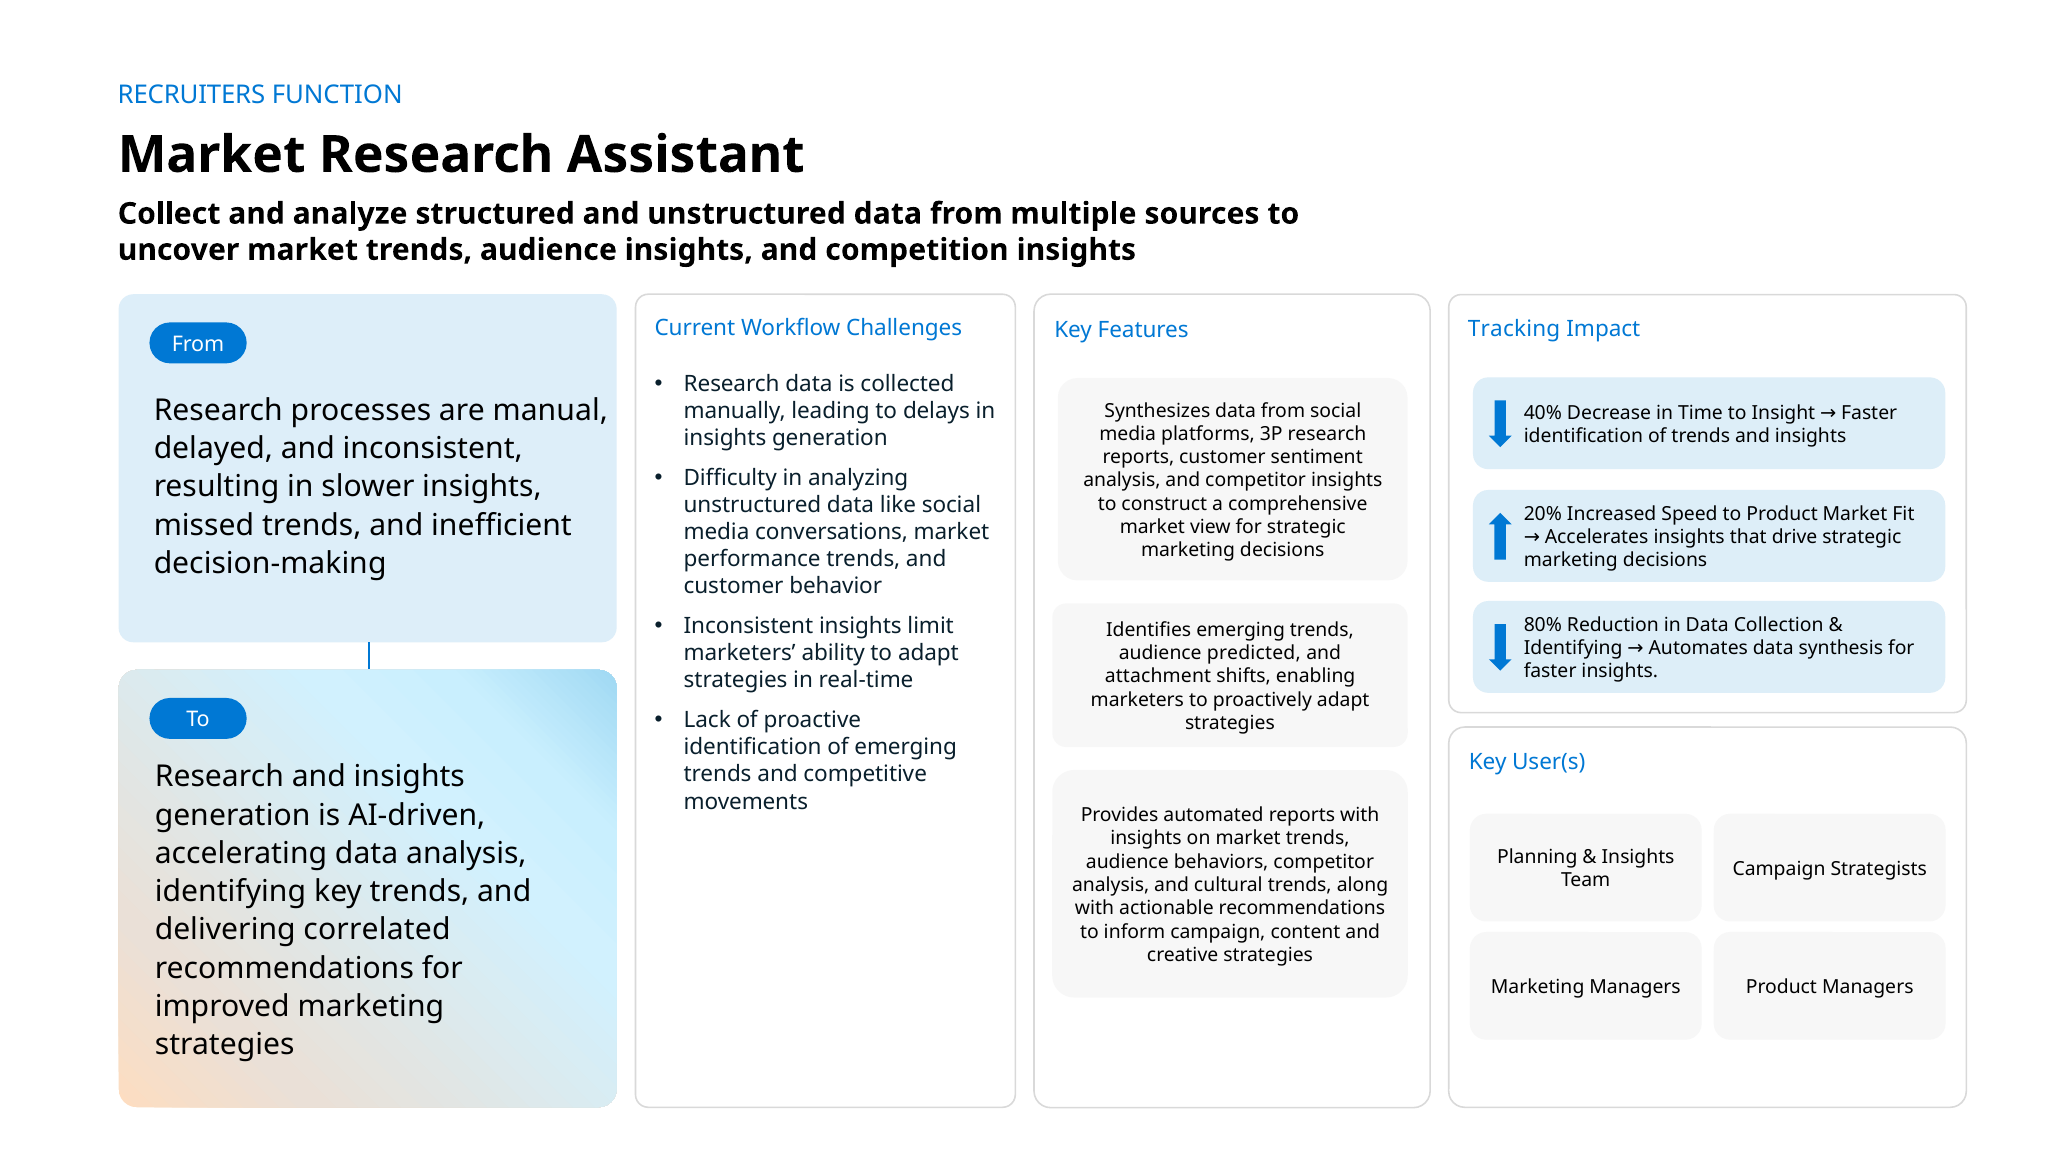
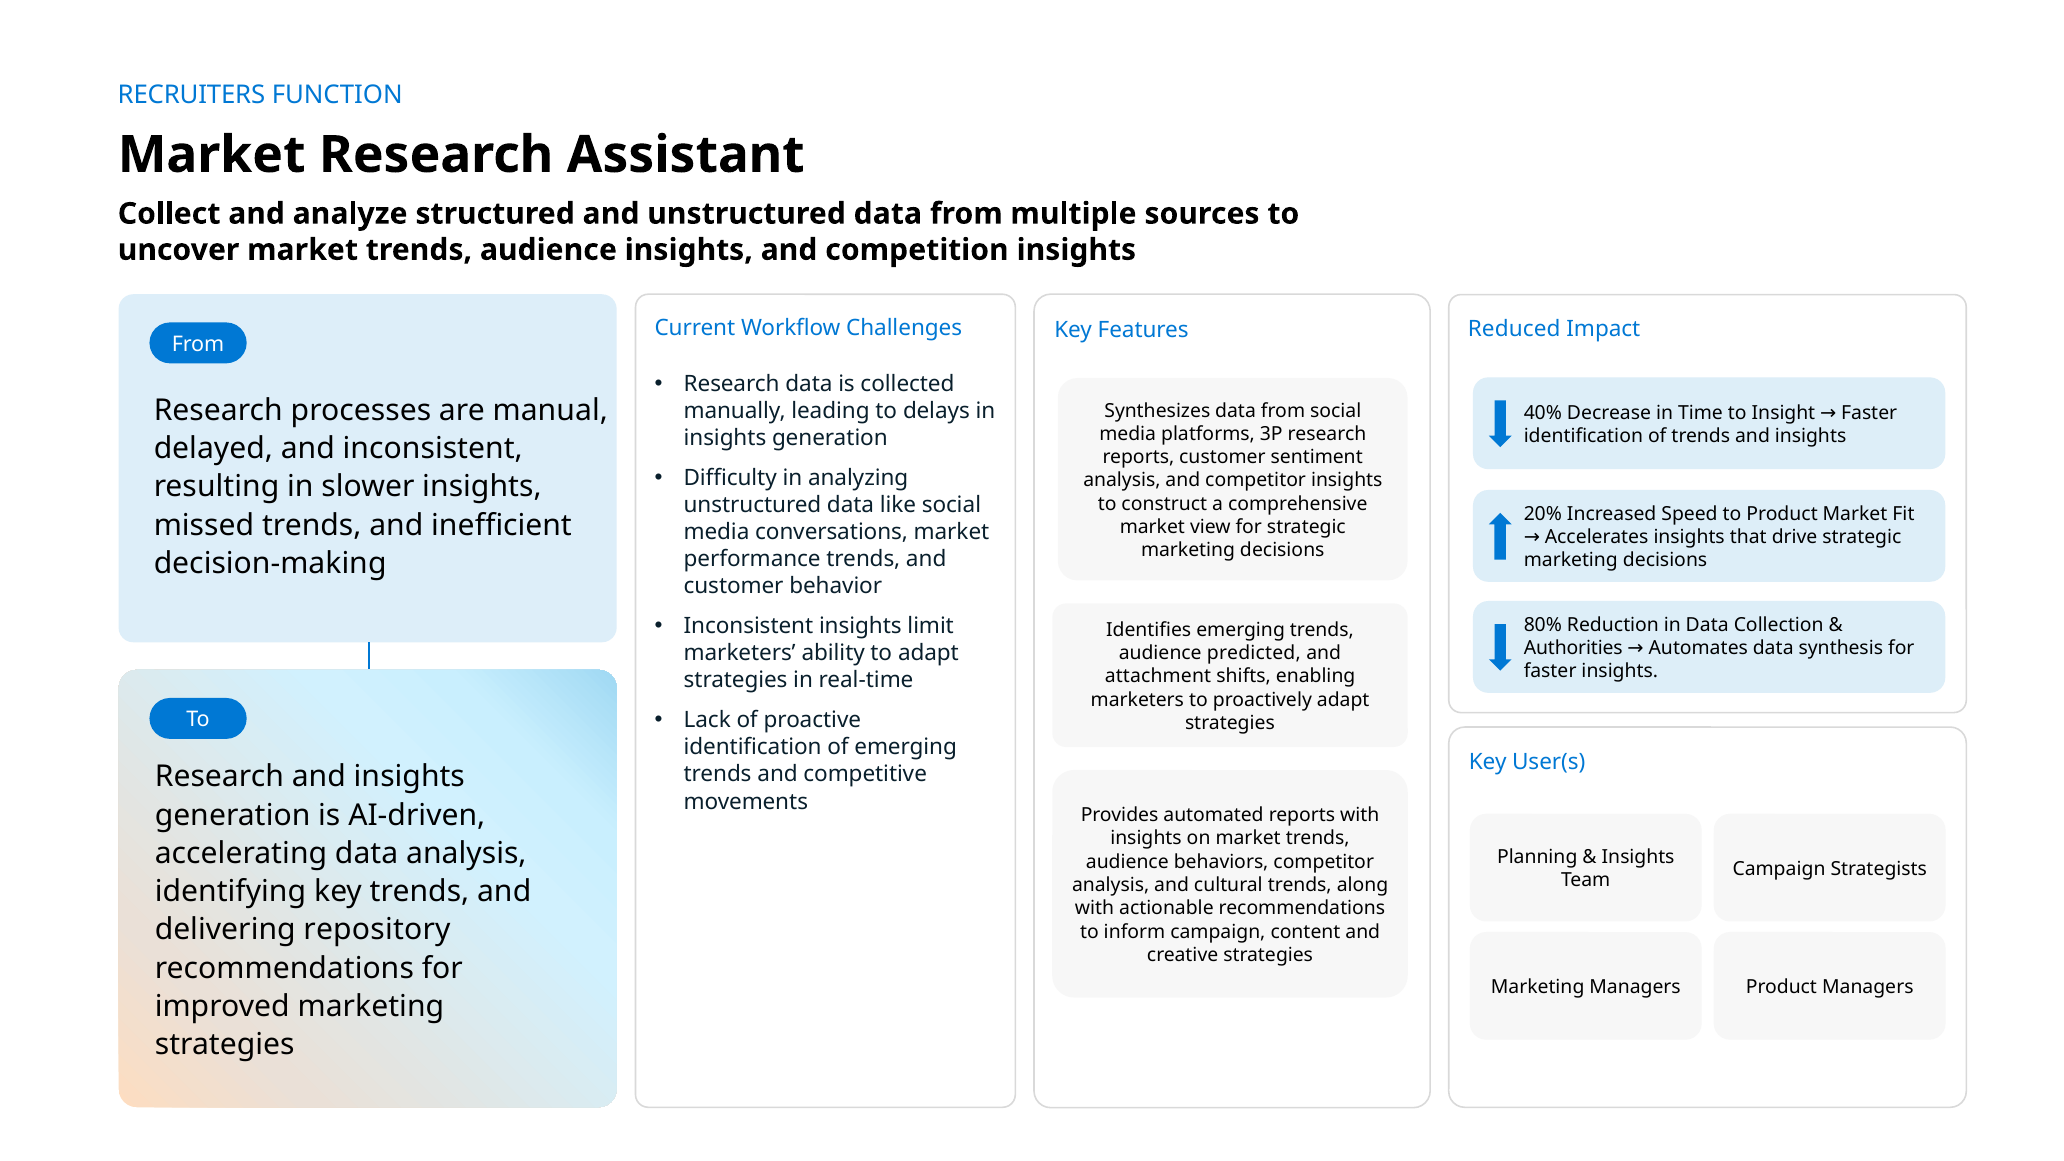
Tracking: Tracking -> Reduced
Identifying at (1573, 648): Identifying -> Authorities
correlated: correlated -> repository
